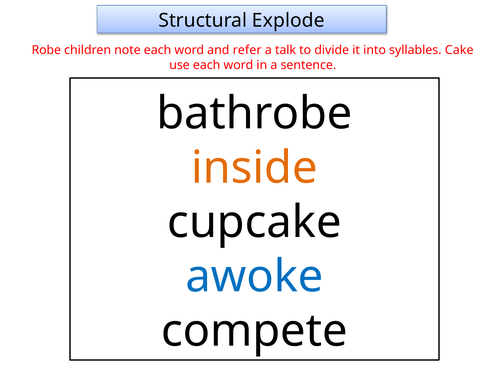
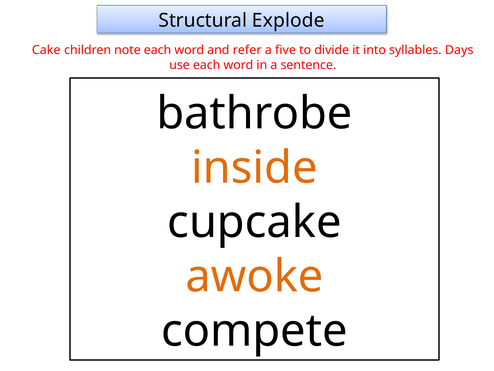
Robe: Robe -> Cake
talk: talk -> five
Cake: Cake -> Days
awoke colour: blue -> orange
